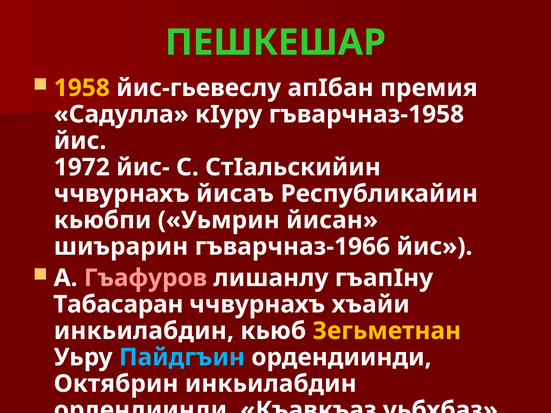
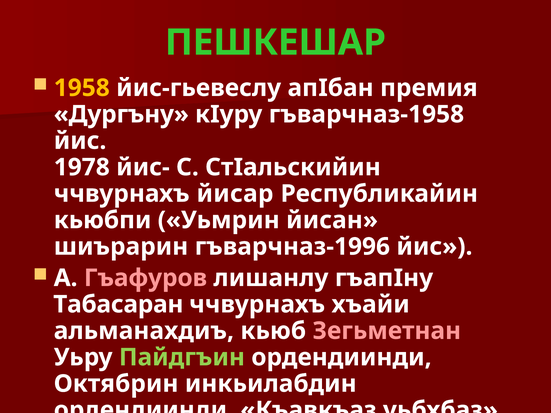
Садулла: Садулла -> Дургъну
1972: 1972 -> 1978
йисаъ: йисаъ -> йисар
гъварчназ-1966: гъварчназ-1966 -> гъварчназ-1996
инкьилабдин at (144, 331): инкьилабдин -> альманахдиъ
Зегьметнан colour: yellow -> pink
Пайдгъин colour: light blue -> light green
